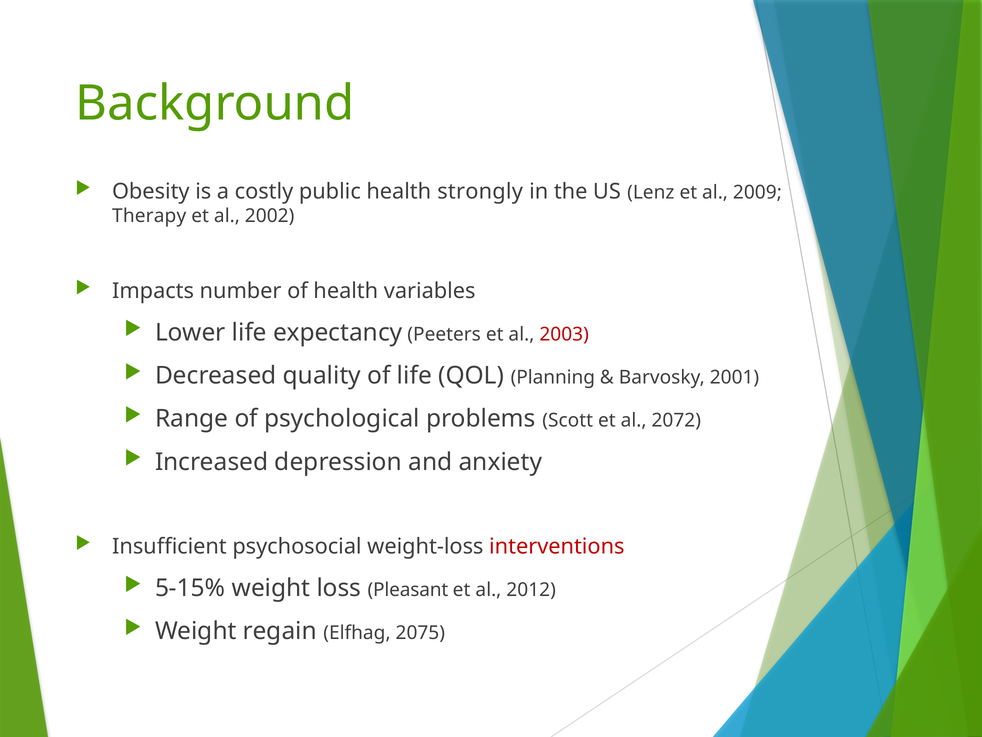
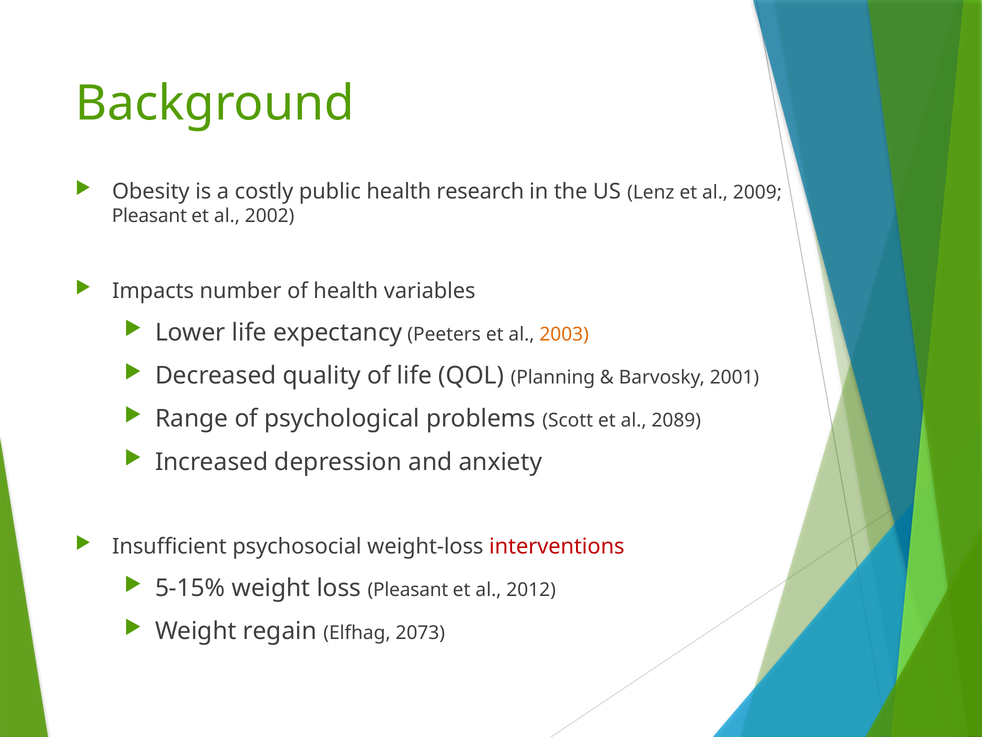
strongly: strongly -> research
Therapy at (149, 216): Therapy -> Pleasant
2003 colour: red -> orange
2072: 2072 -> 2089
2075: 2075 -> 2073
